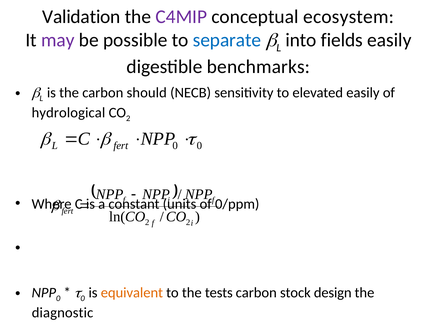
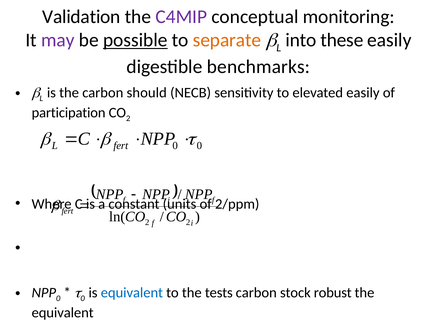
ecosystem: ecosystem -> monitoring
possible underline: none -> present
separate colour: blue -> orange
fields: fields -> these
hydrological: hydrological -> participation
0/ppm: 0/ppm -> 2/ppm
equivalent at (132, 293) colour: orange -> blue
design: design -> robust
diagnostic at (63, 312): diagnostic -> equivalent
